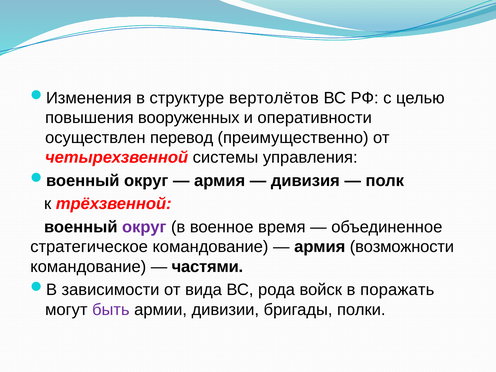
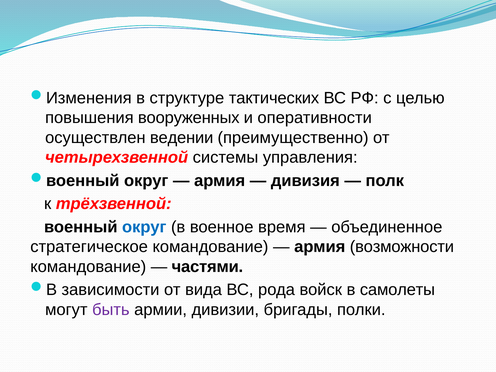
вертолётов: вертолётов -> тактических
перевод: перевод -> ведении
округ at (144, 227) colour: purple -> blue
поражать: поражать -> самолеты
